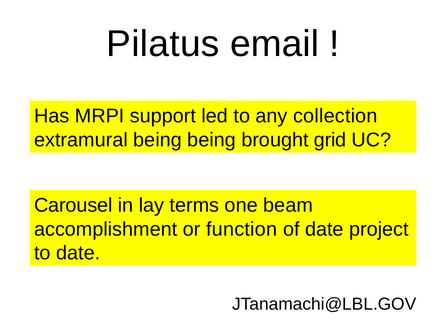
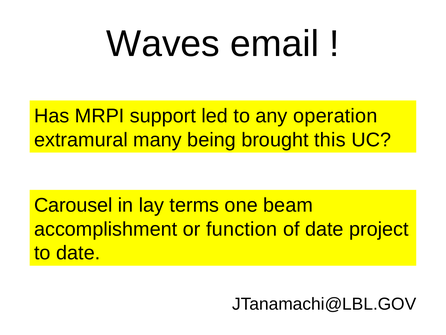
Pilatus: Pilatus -> Waves
collection: collection -> operation
extramural being: being -> many
grid: grid -> this
